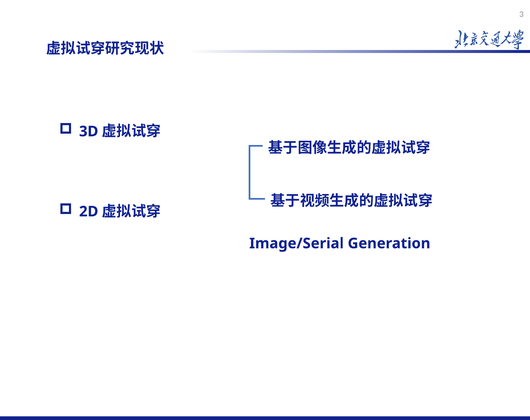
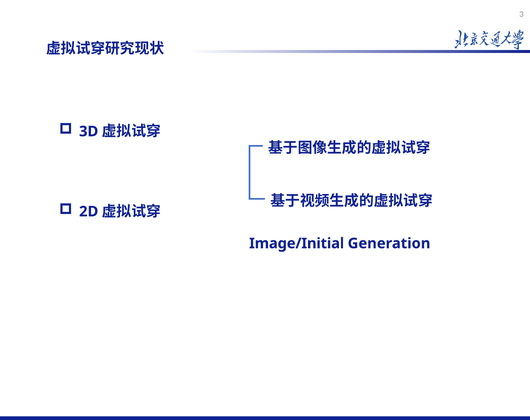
Image/Serial: Image/Serial -> Image/Initial
